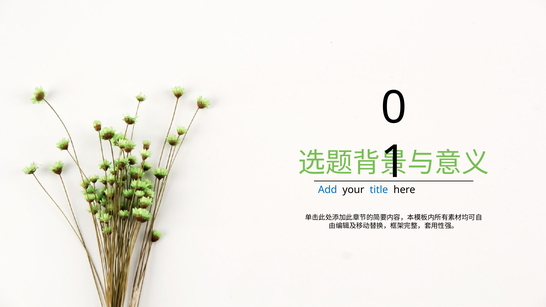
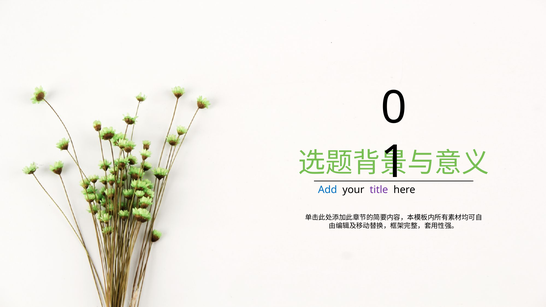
title colour: blue -> purple
